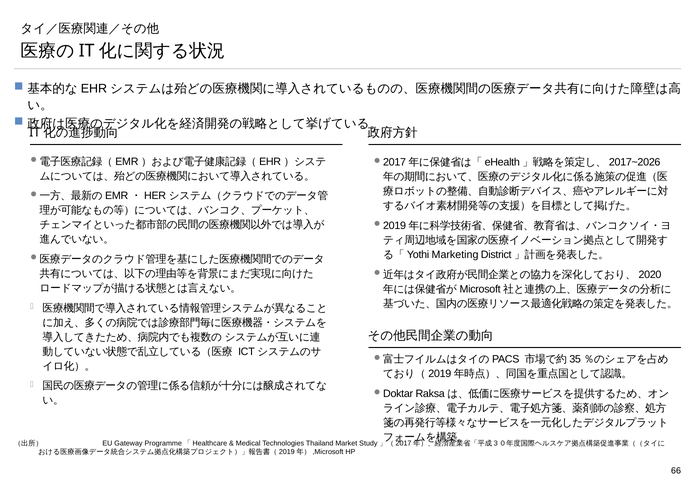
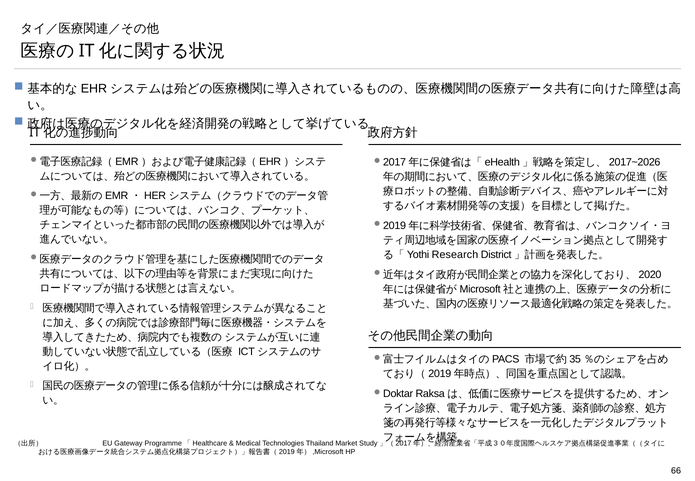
Marketing: Marketing -> Research
